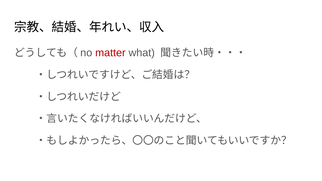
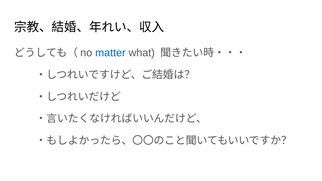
matter colour: red -> blue
